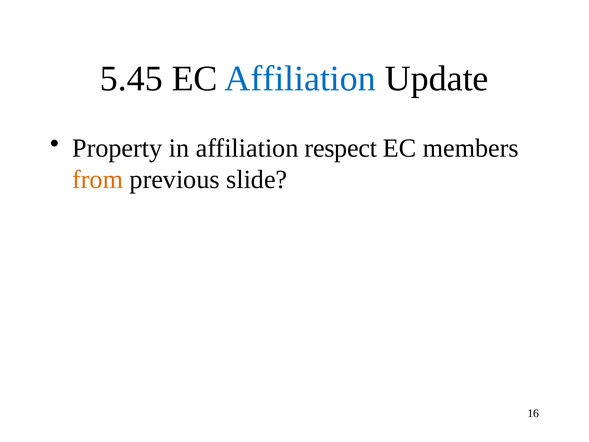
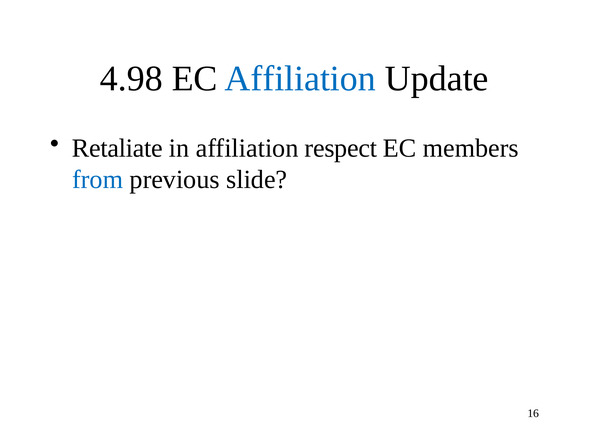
5.45: 5.45 -> 4.98
Property: Property -> Retaliate
from colour: orange -> blue
